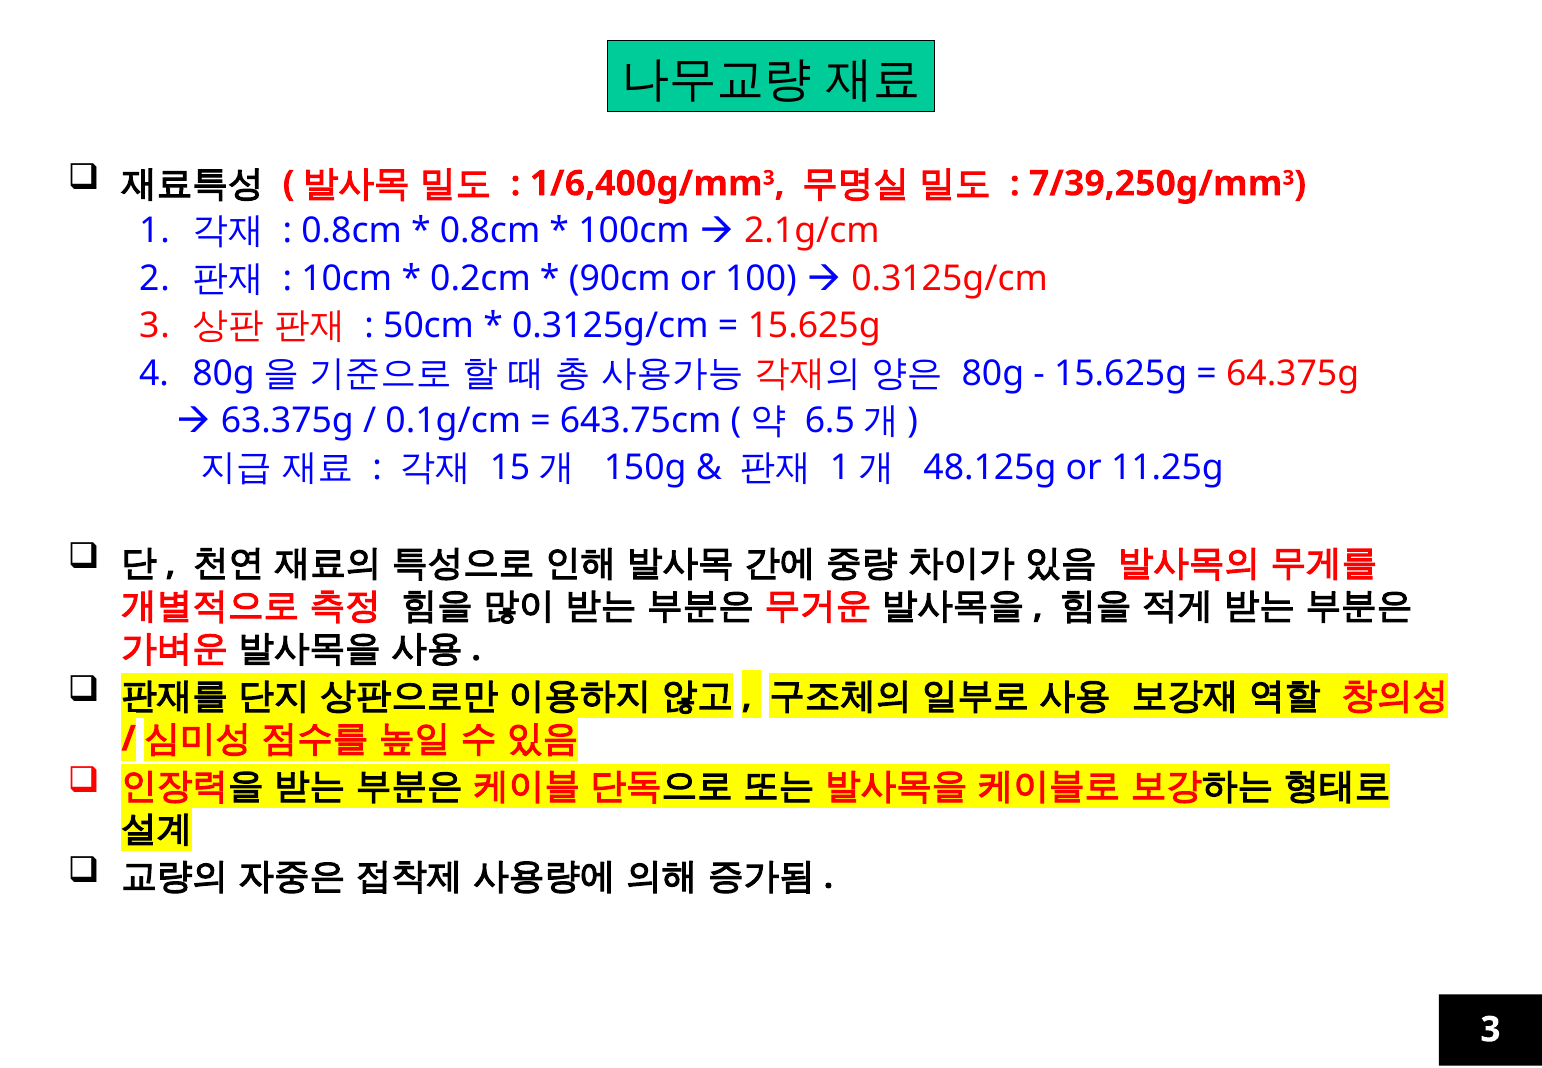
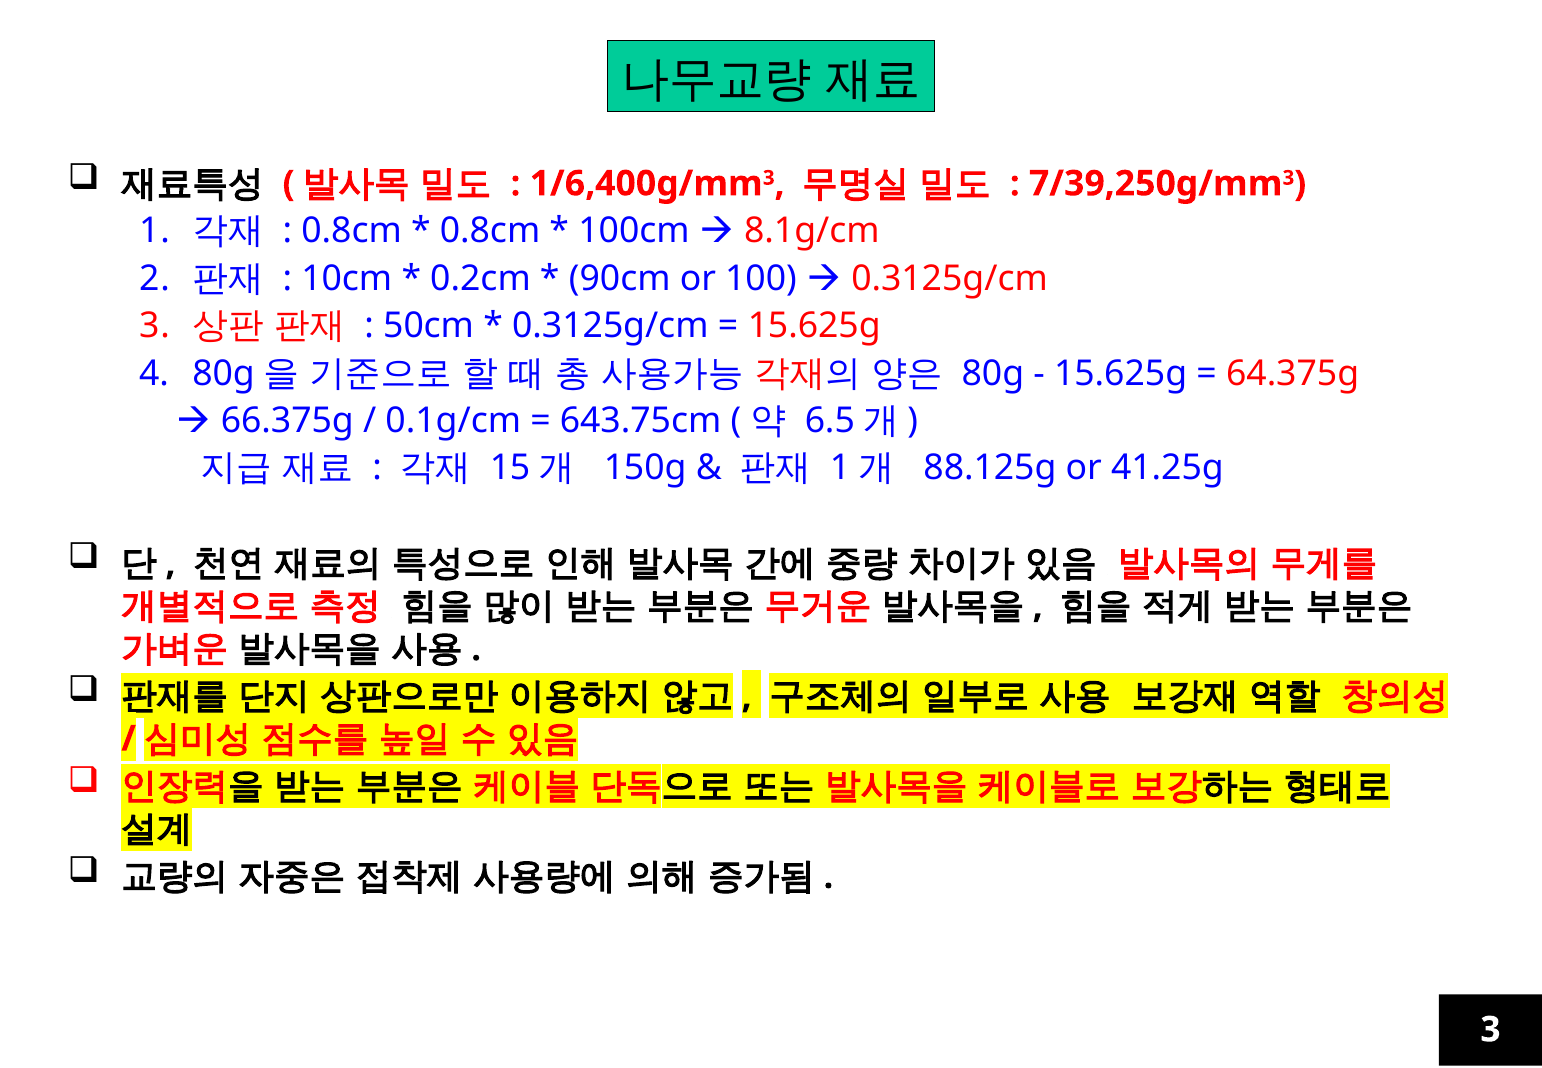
2.1g/cm: 2.1g/cm -> 8.1g/cm
63.375g: 63.375g -> 66.375g
48.125g: 48.125g -> 88.125g
11.25g: 11.25g -> 41.25g
